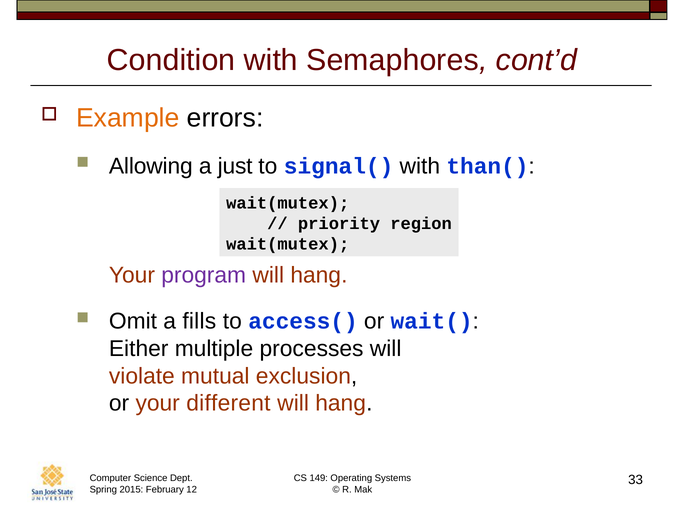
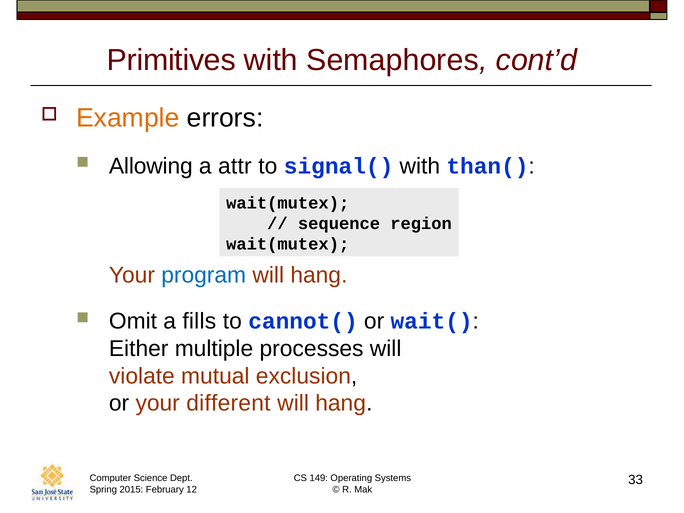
Condition: Condition -> Primitives
just: just -> attr
priority: priority -> sequence
program colour: purple -> blue
access(: access( -> cannot(
